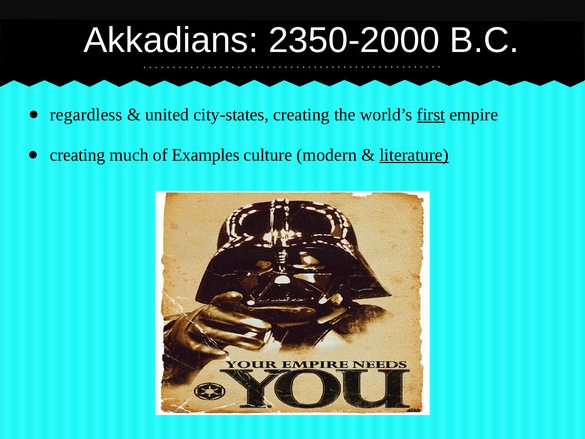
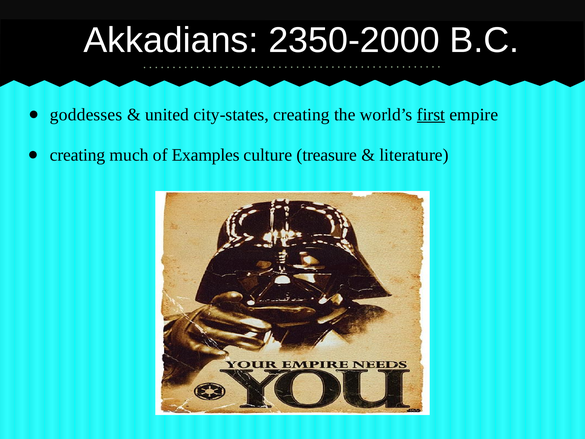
regardless: regardless -> goddesses
modern: modern -> treasure
literature underline: present -> none
